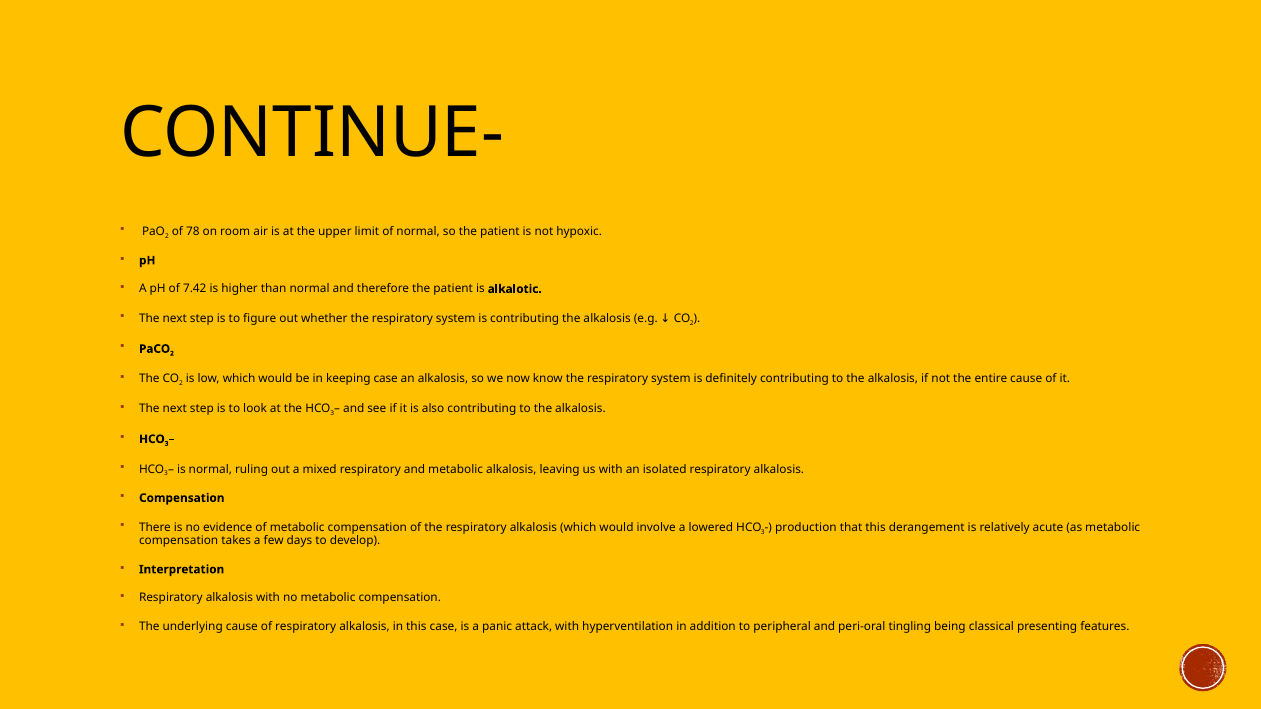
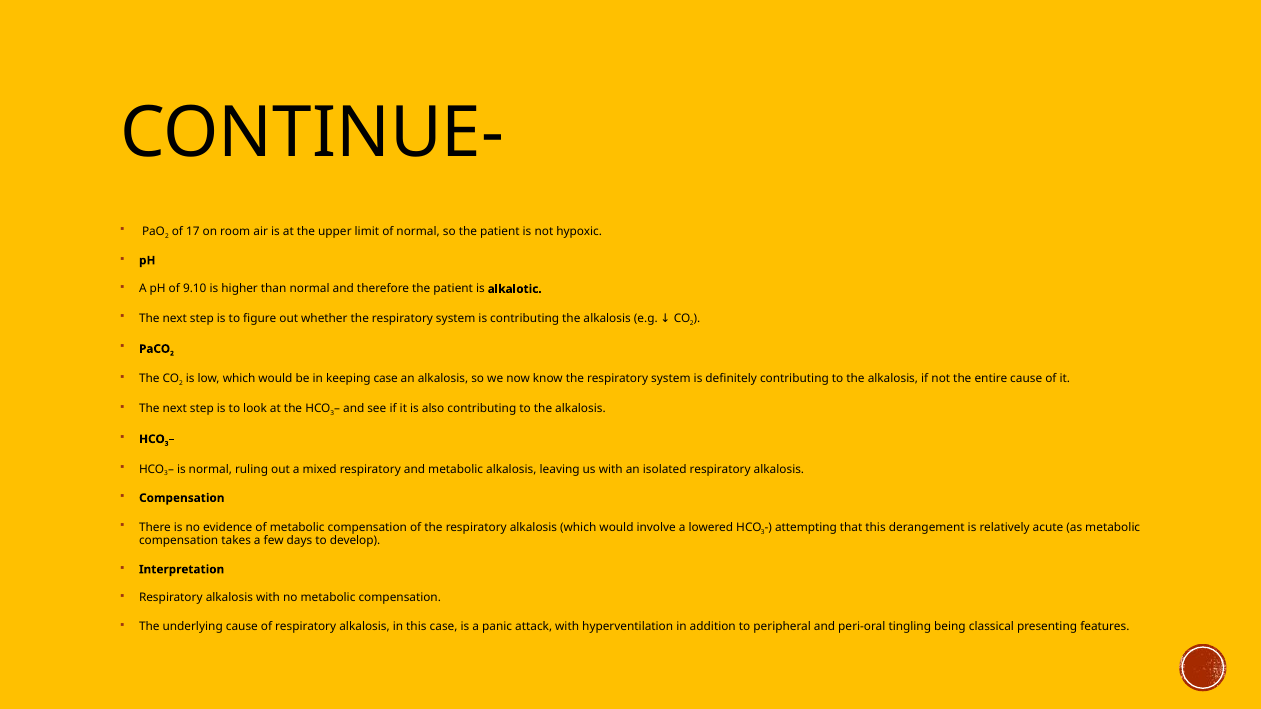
78: 78 -> 17
7.42: 7.42 -> 9.10
production: production -> attempting
